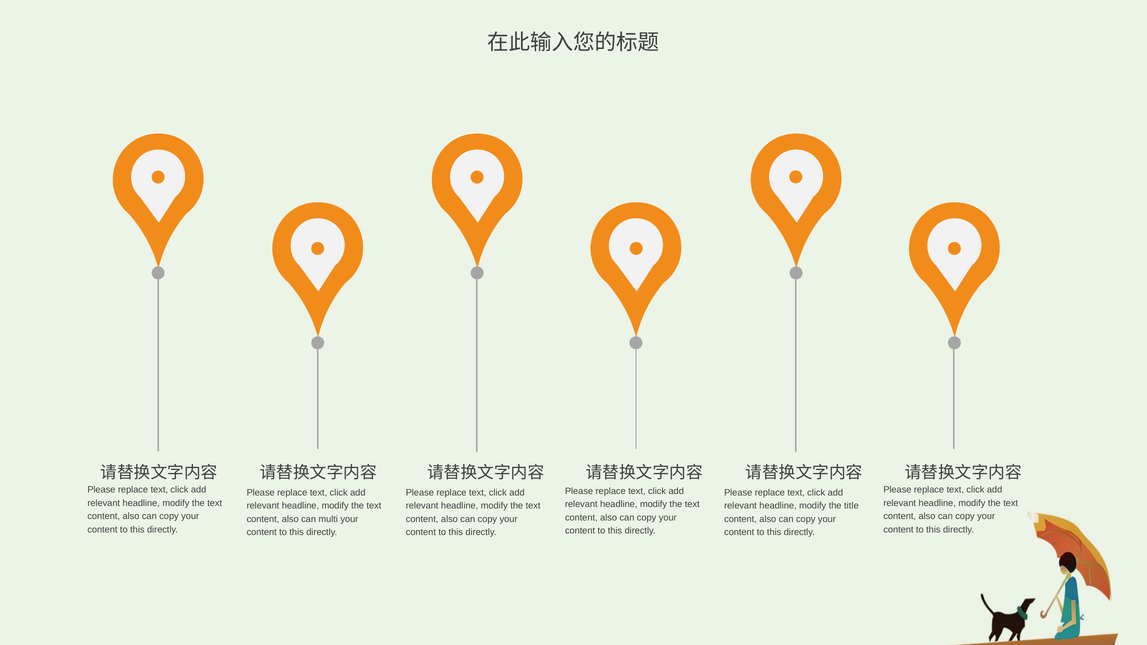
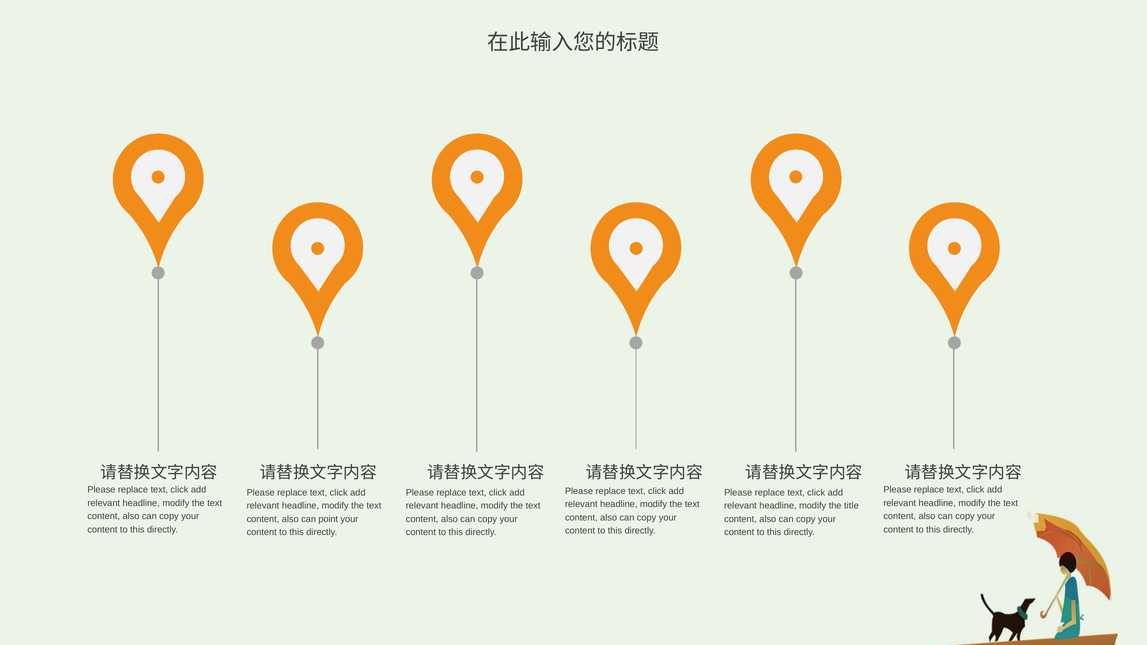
multi: multi -> point
